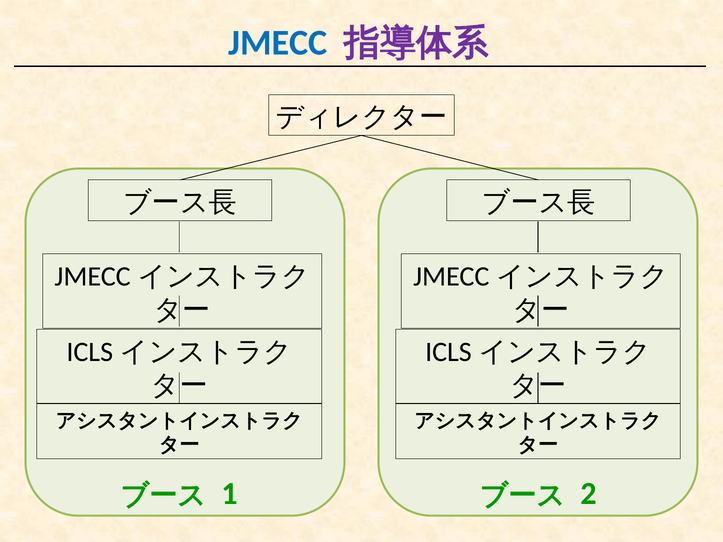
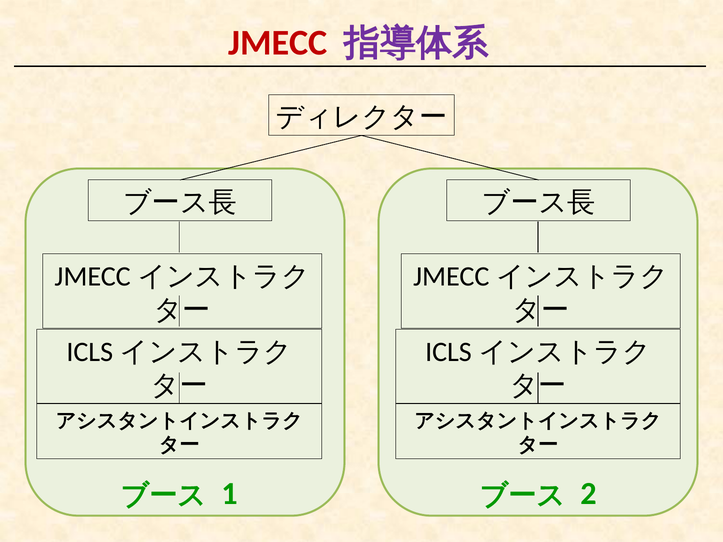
JMECC colour: blue -> red
